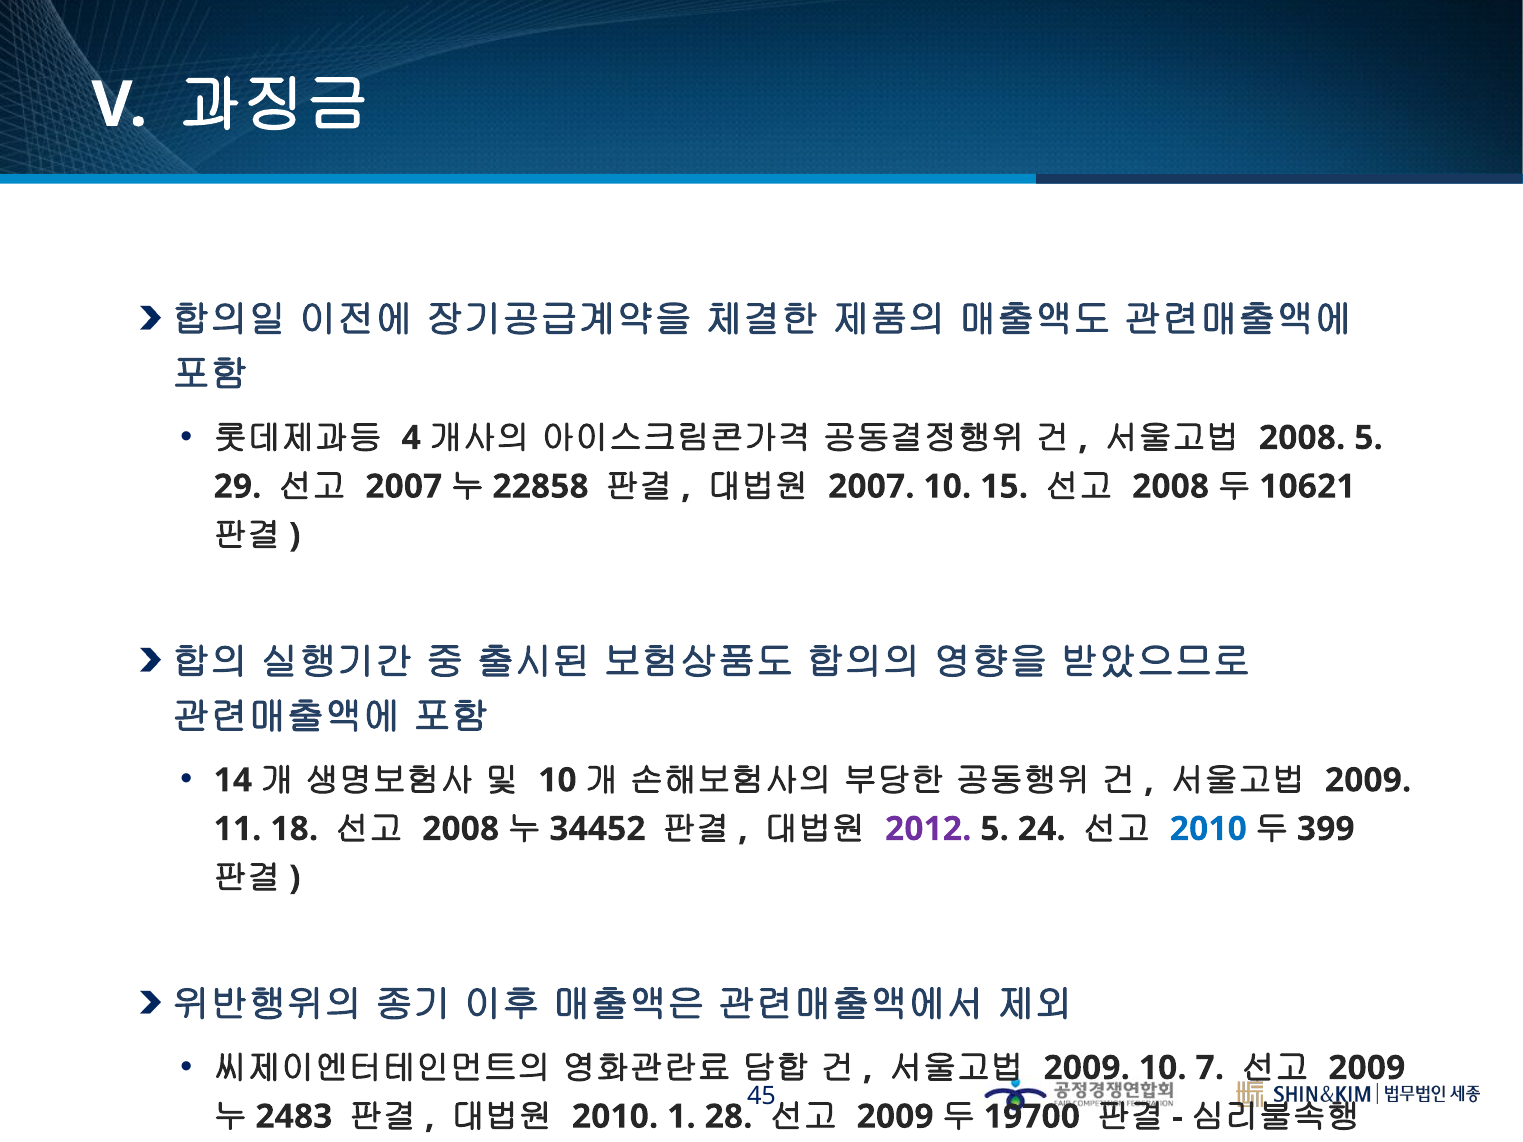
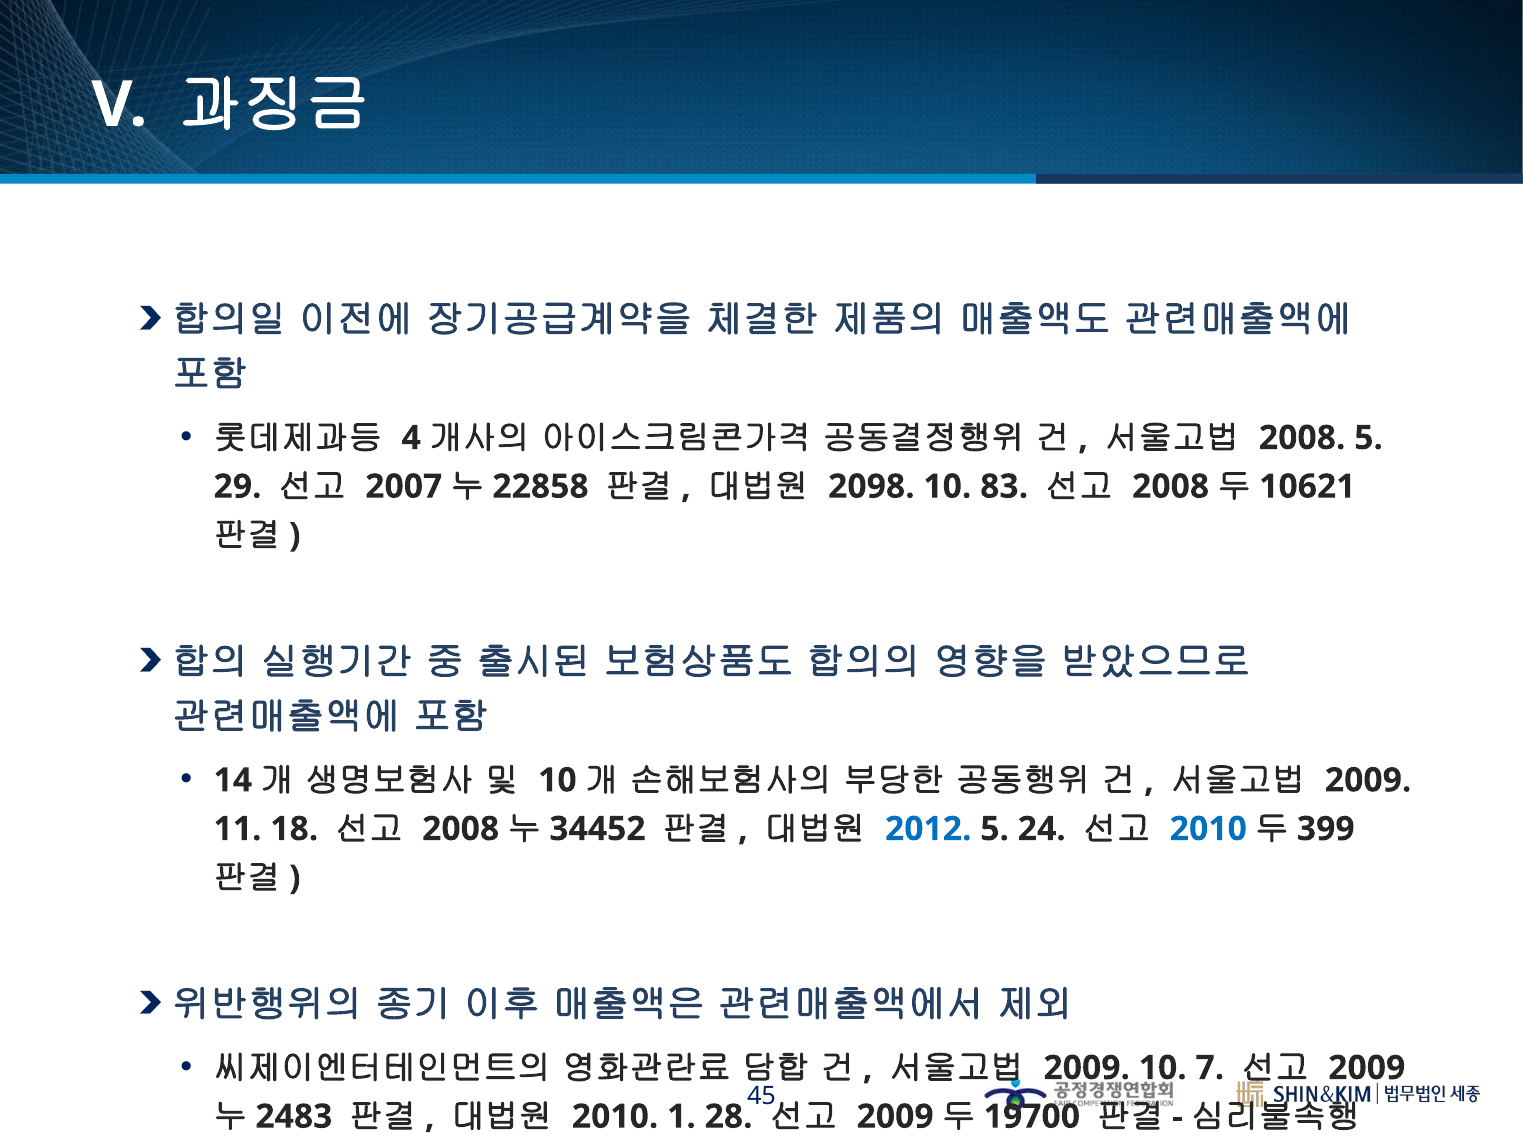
2007 at (871, 487): 2007 -> 2098
15: 15 -> 83
2012 colour: purple -> blue
